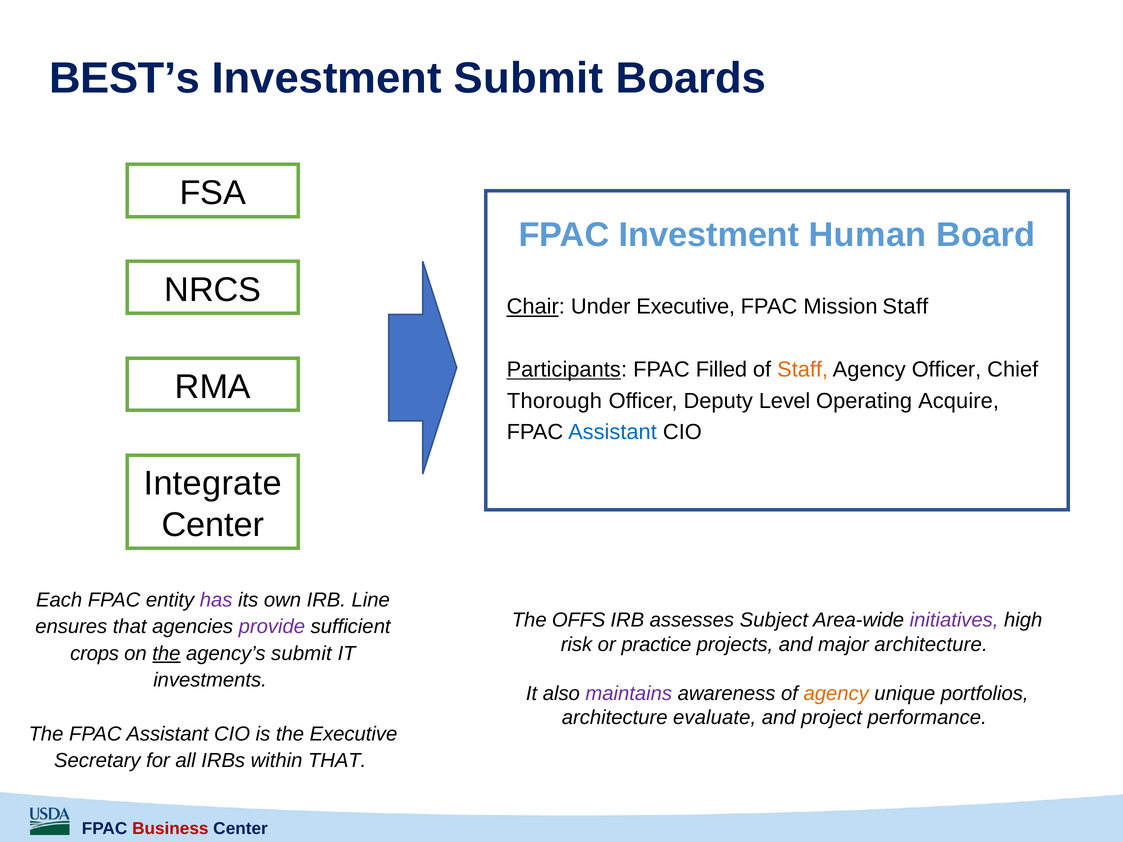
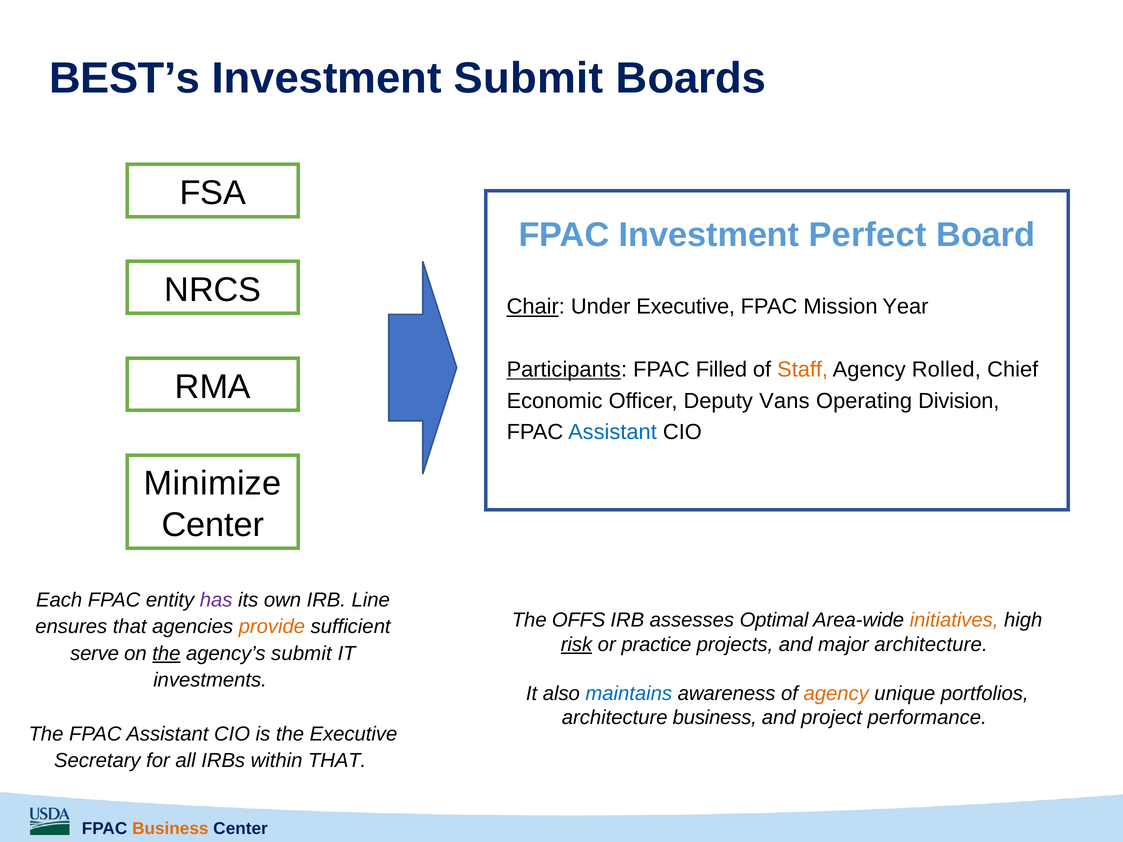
Human: Human -> Perfect
Mission Staff: Staff -> Year
Agency Officer: Officer -> Rolled
Thorough: Thorough -> Economic
Level: Level -> Vans
Acquire: Acquire -> Division
Integrate: Integrate -> Minimize
Subject: Subject -> Optimal
initiatives colour: purple -> orange
provide colour: purple -> orange
risk underline: none -> present
crops: crops -> serve
maintains colour: purple -> blue
architecture evaluate: evaluate -> business
Business at (170, 829) colour: red -> orange
